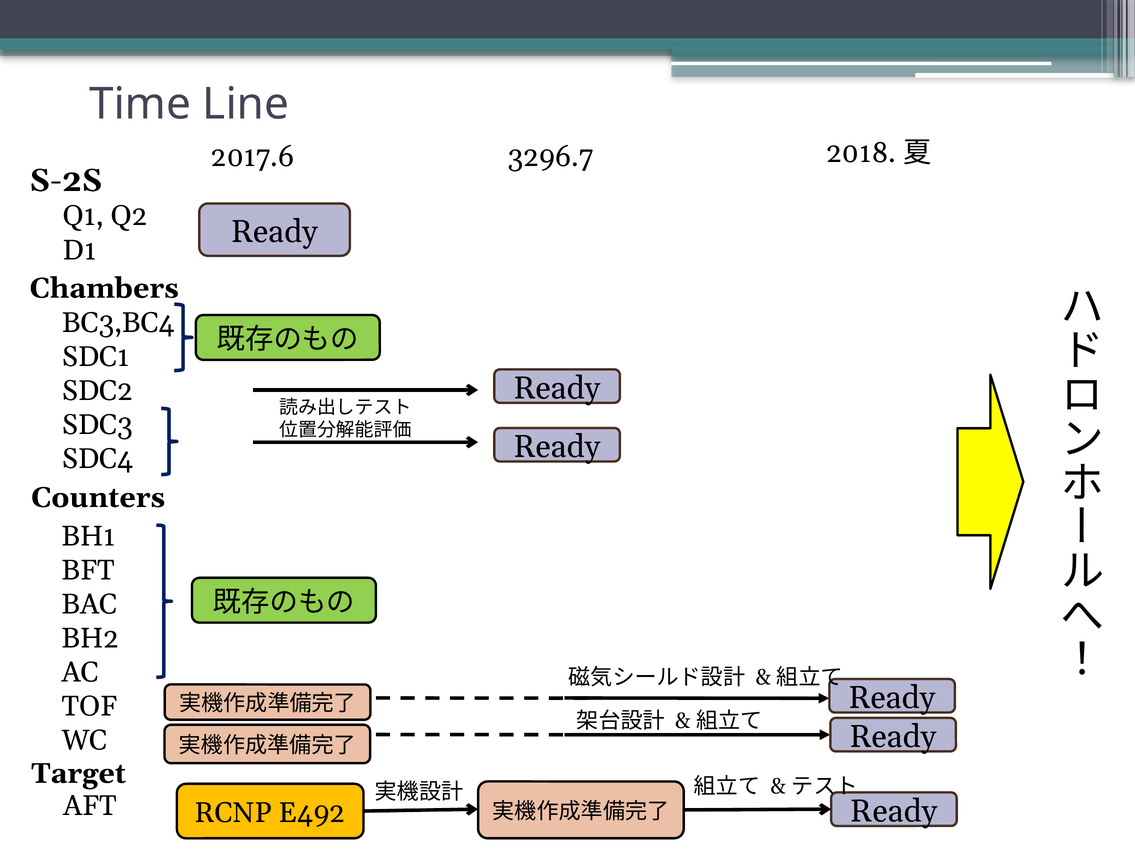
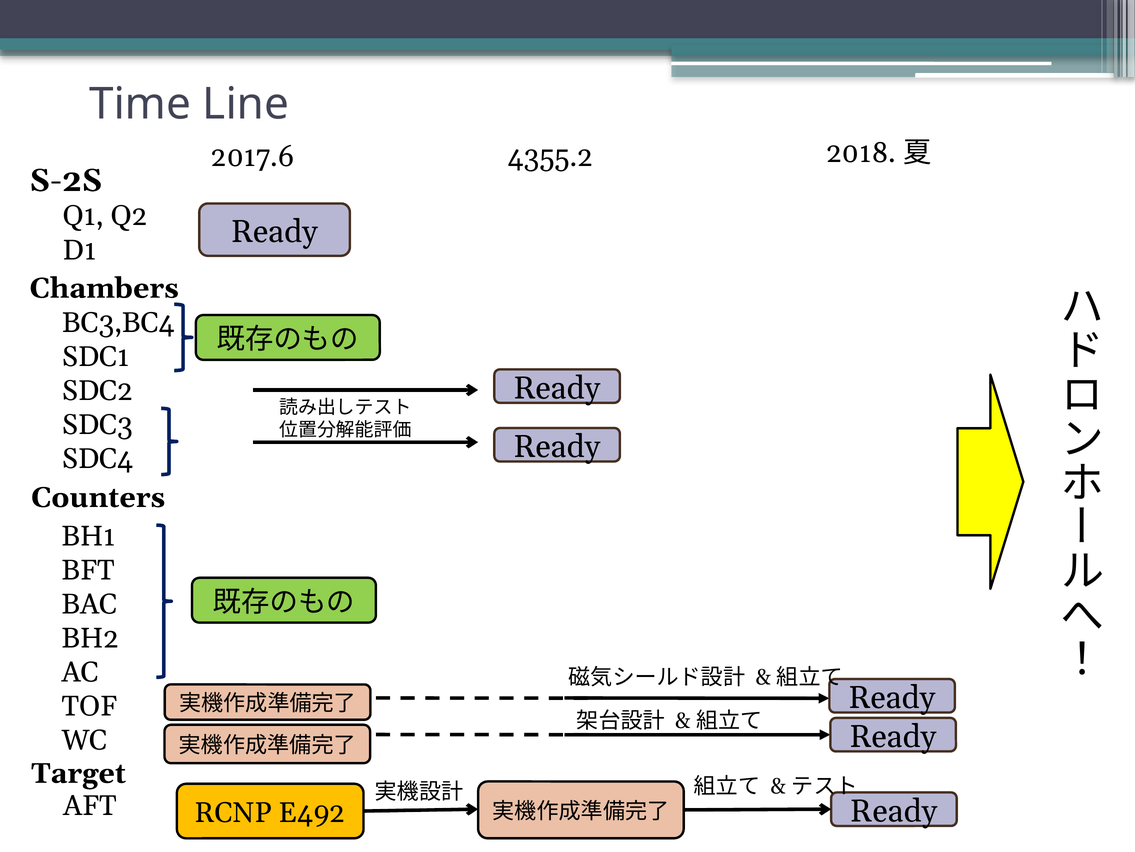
3296.7: 3296.7 -> 4355.2
